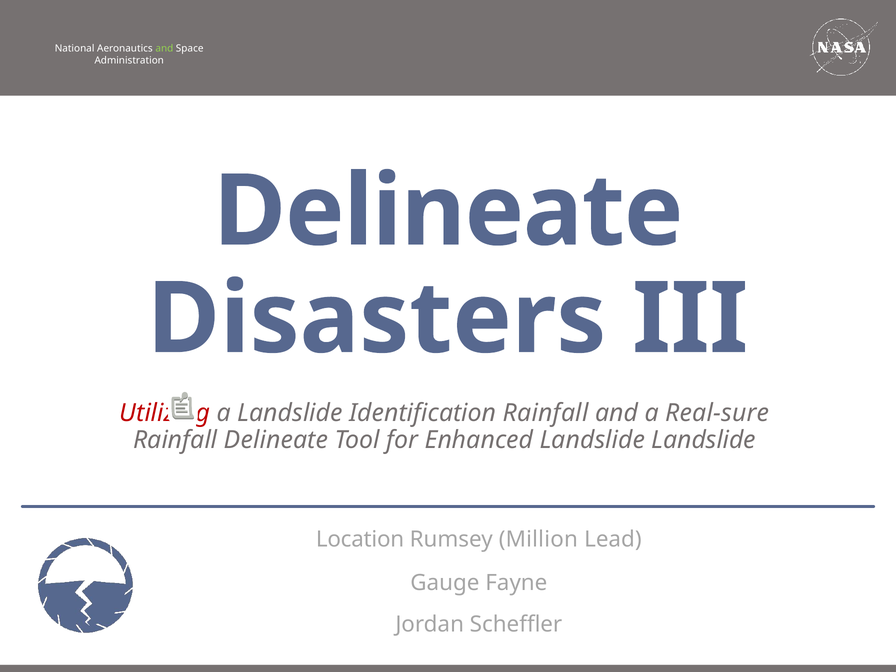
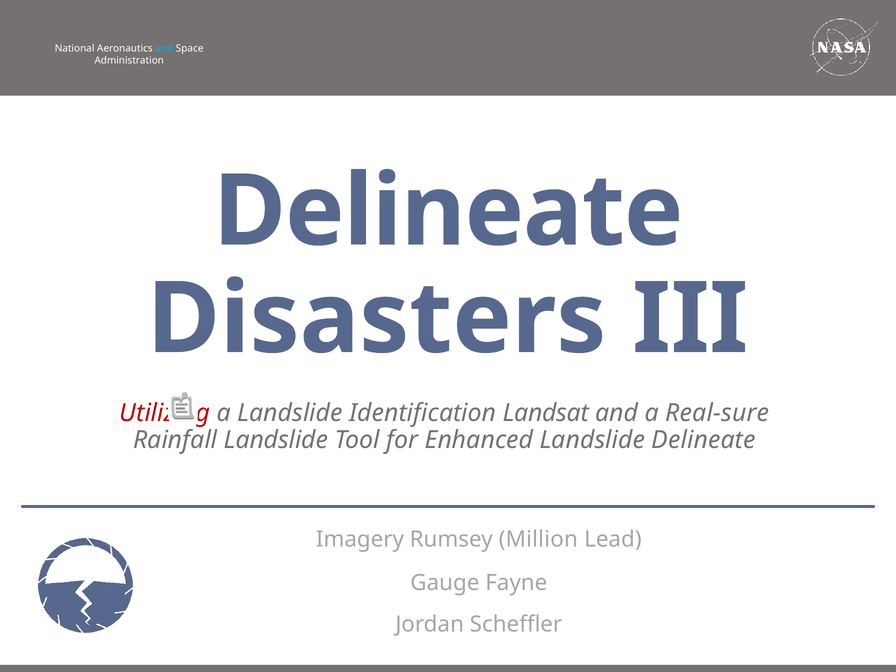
and at (164, 49) colour: light green -> light blue
Identification Rainfall: Rainfall -> Landsat
Rainfall Delineate: Delineate -> Landslide
Landslide Landslide: Landslide -> Delineate
Location: Location -> Imagery
